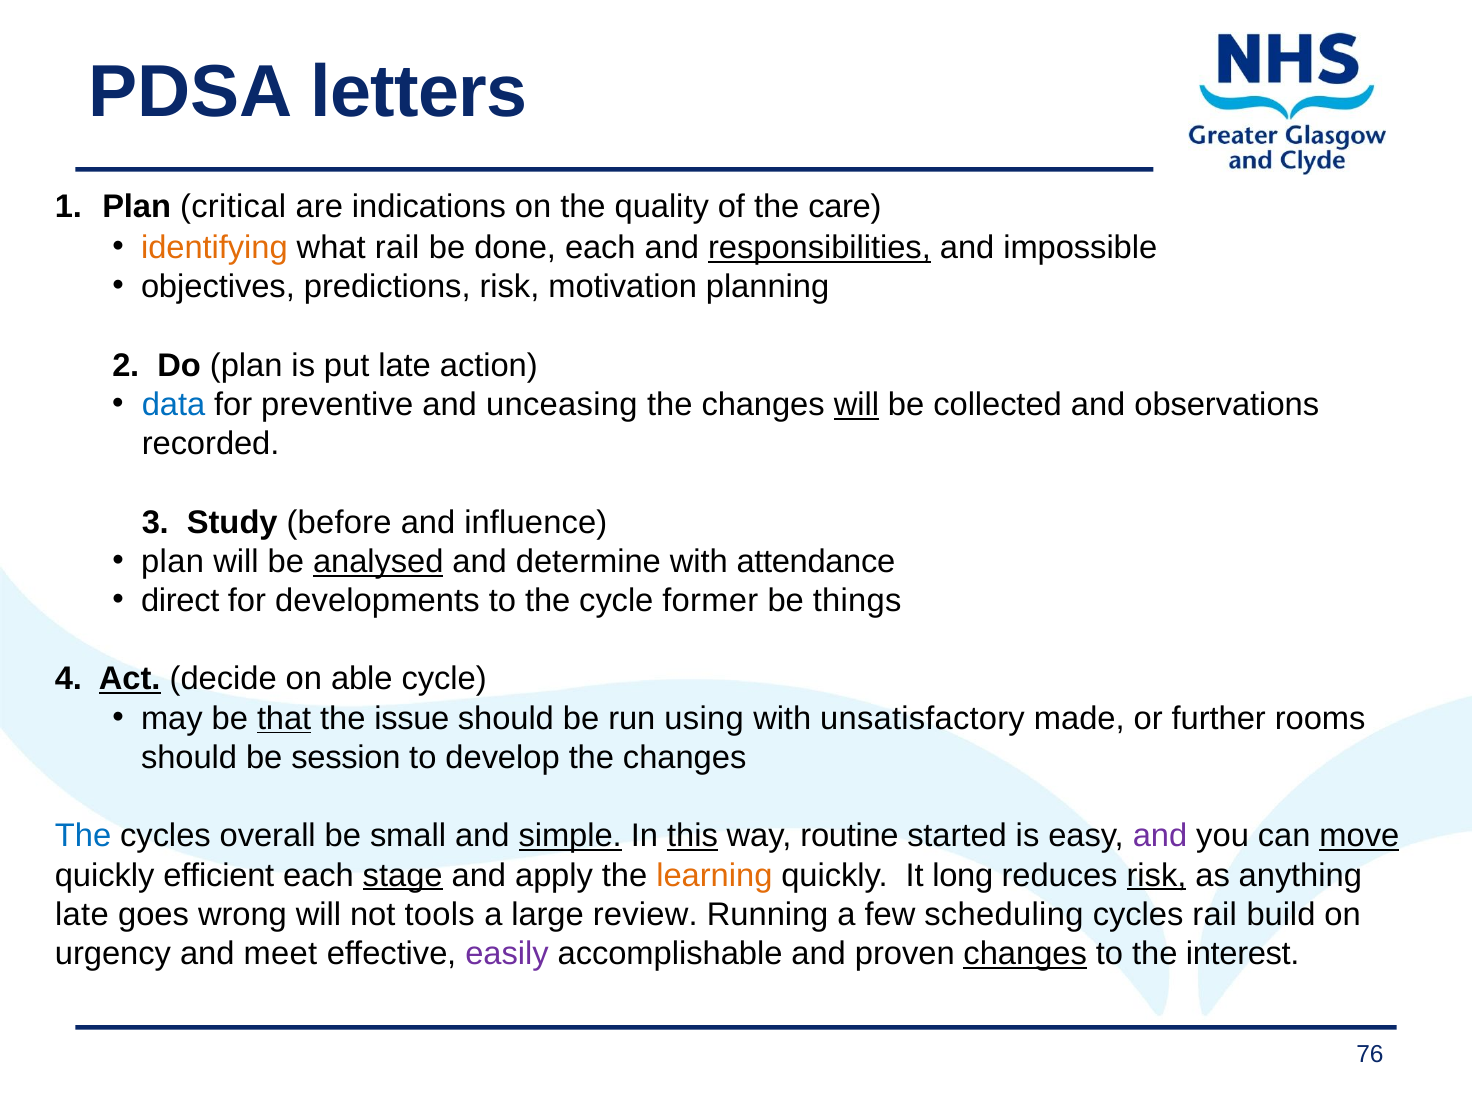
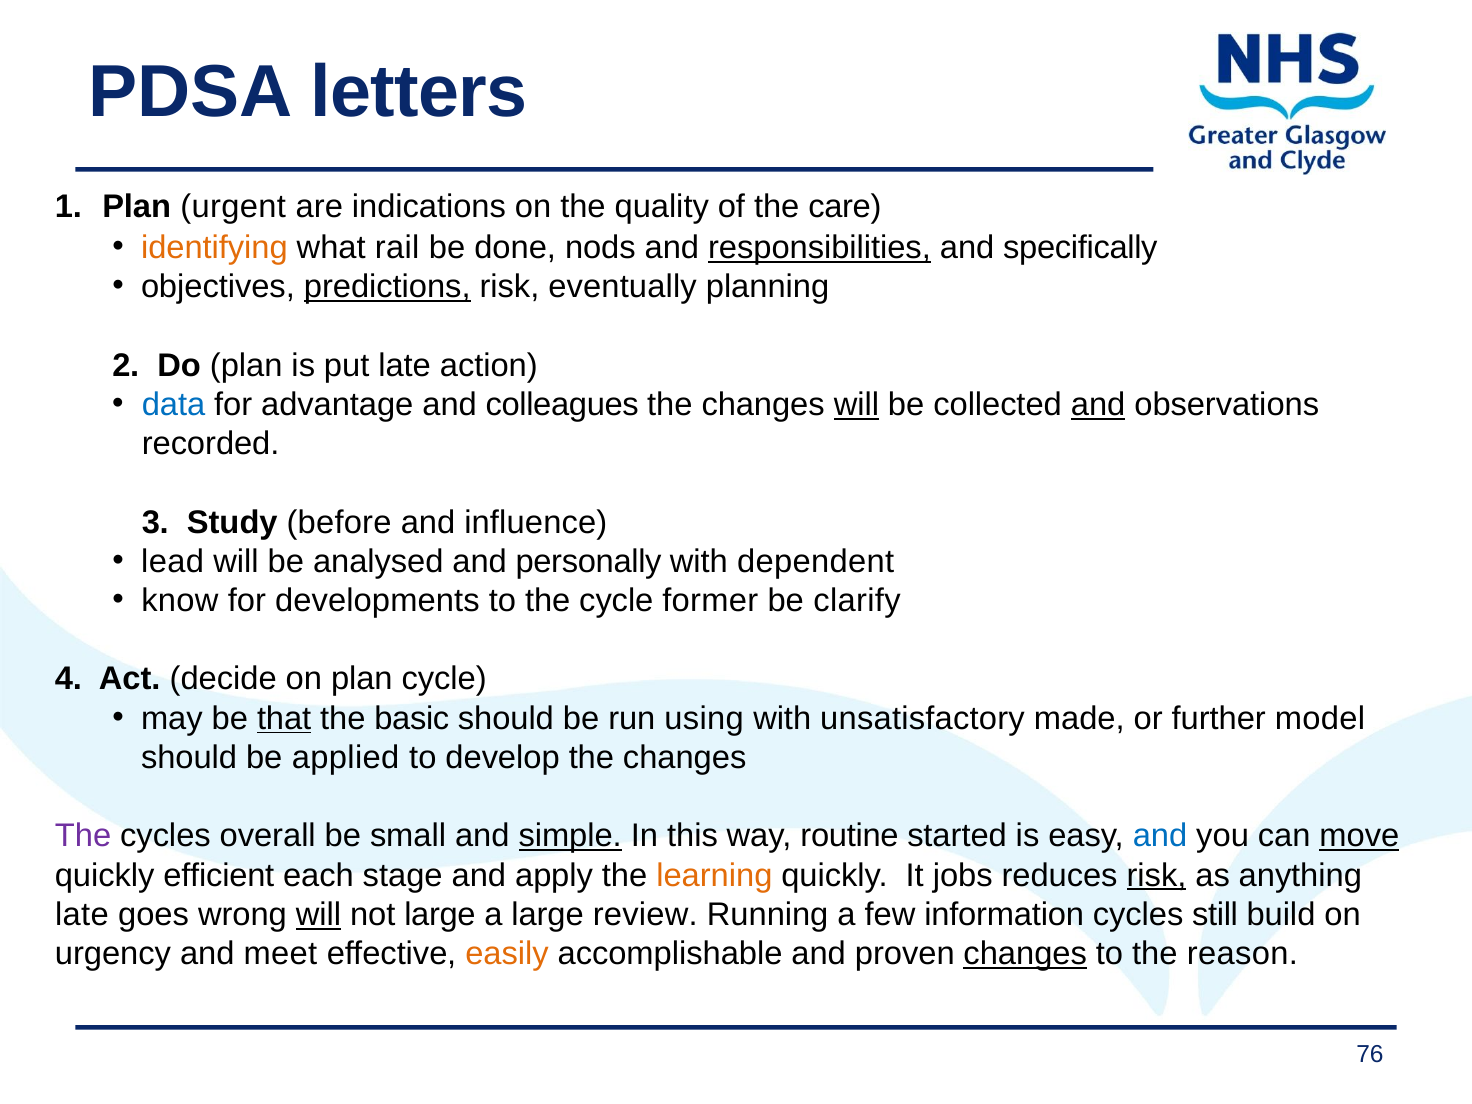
critical: critical -> urgent
done each: each -> nods
impossible: impossible -> specifically
predictions underline: none -> present
motivation: motivation -> eventually
preventive: preventive -> advantage
unceasing: unceasing -> colleagues
and at (1098, 405) underline: none -> present
plan at (173, 561): plan -> lead
analysed underline: present -> none
determine: determine -> personally
attendance: attendance -> dependent
direct: direct -> know
things: things -> clarify
Act underline: present -> none
on able: able -> plan
issue: issue -> basic
rooms: rooms -> model
session: session -> applied
The at (83, 836) colour: blue -> purple
this underline: present -> none
and at (1160, 836) colour: purple -> blue
stage underline: present -> none
long: long -> jobs
will at (319, 915) underline: none -> present
not tools: tools -> large
scheduling: scheduling -> information
cycles rail: rail -> still
easily colour: purple -> orange
interest: interest -> reason
